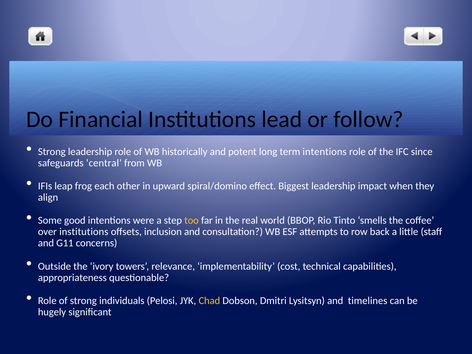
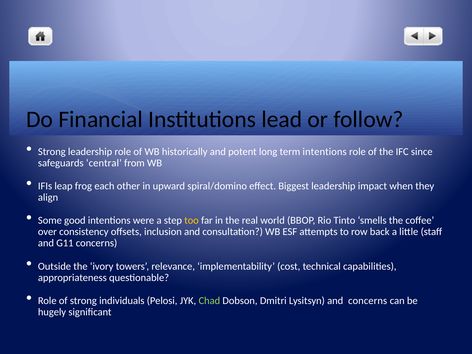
over institutions: institutions -> consistency
Chad colour: yellow -> light green
and timelines: timelines -> concerns
